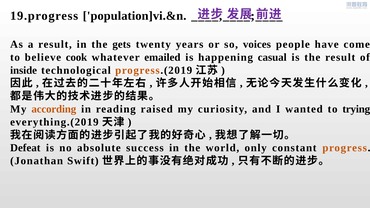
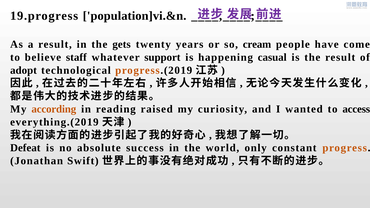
voices: voices -> cream
cook: cook -> staff
emailed: emailed -> support
inside: inside -> adopt
trying: trying -> access
